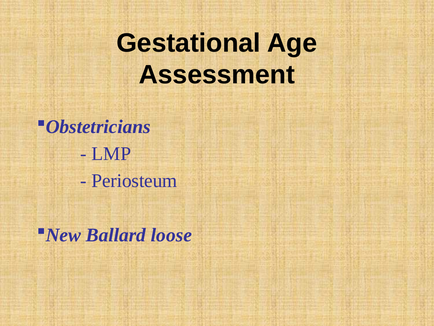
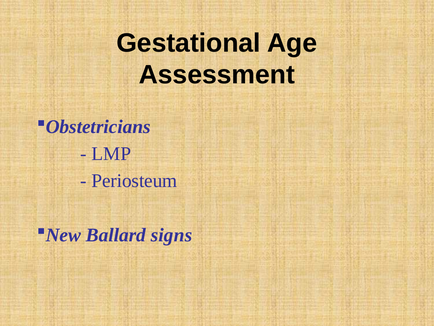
loose: loose -> signs
